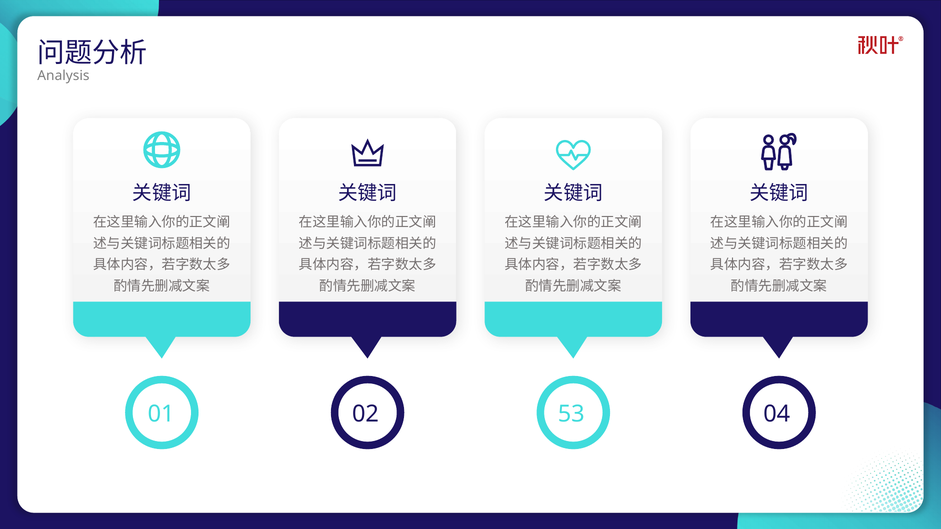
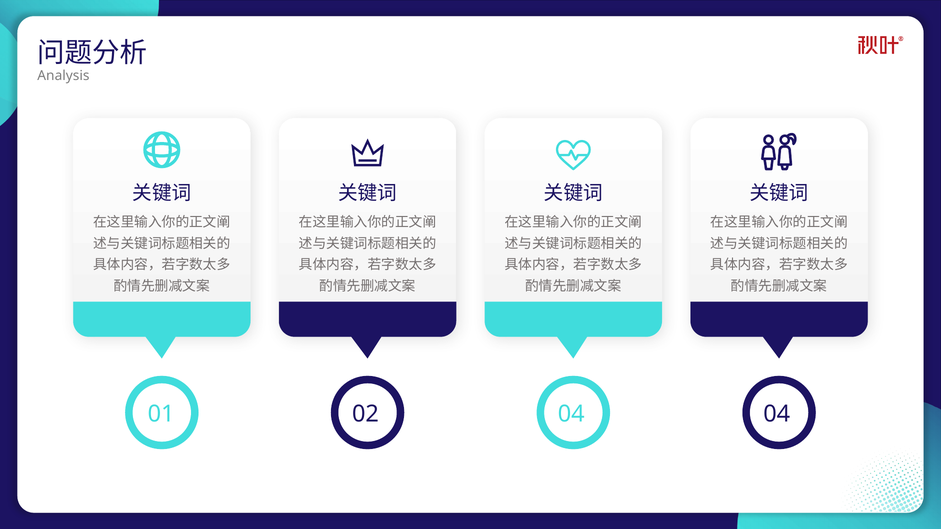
02 53: 53 -> 04
